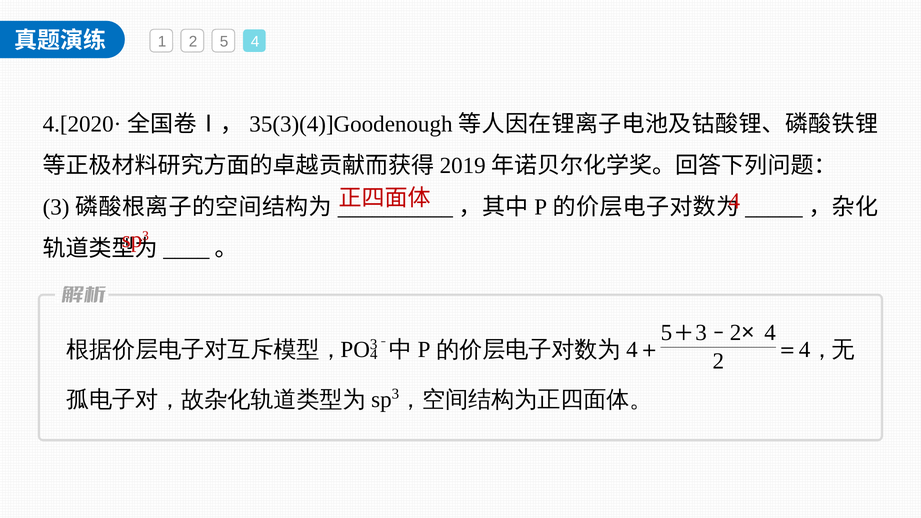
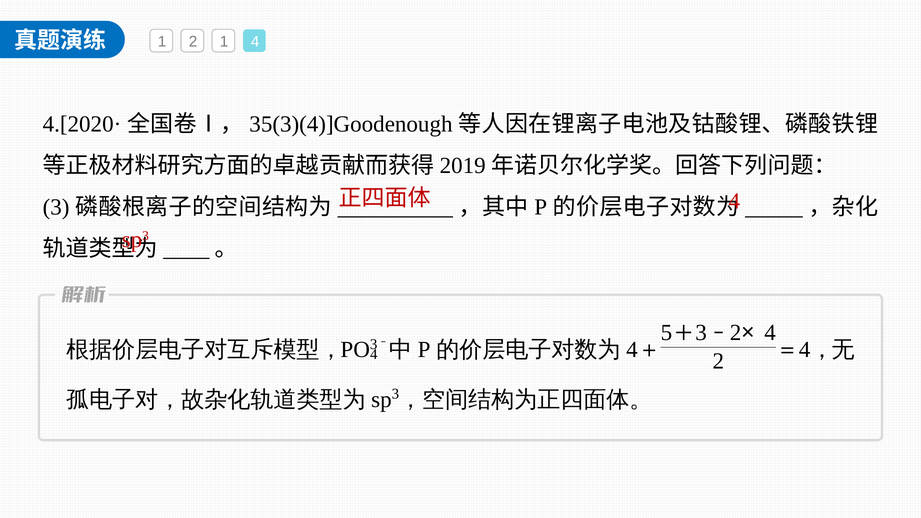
2 5: 5 -> 1
